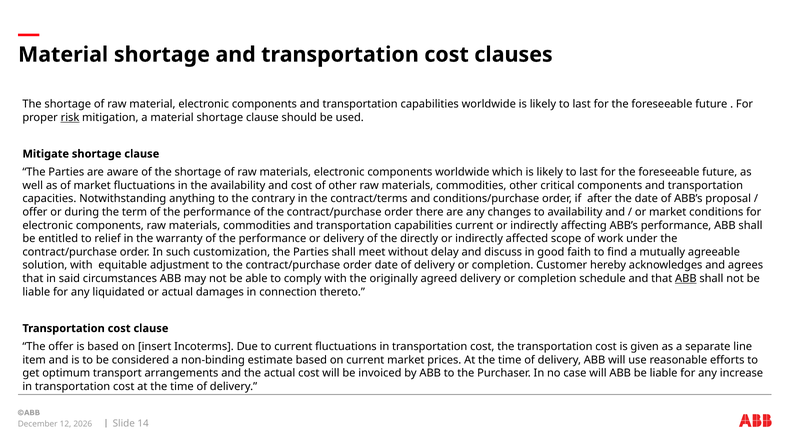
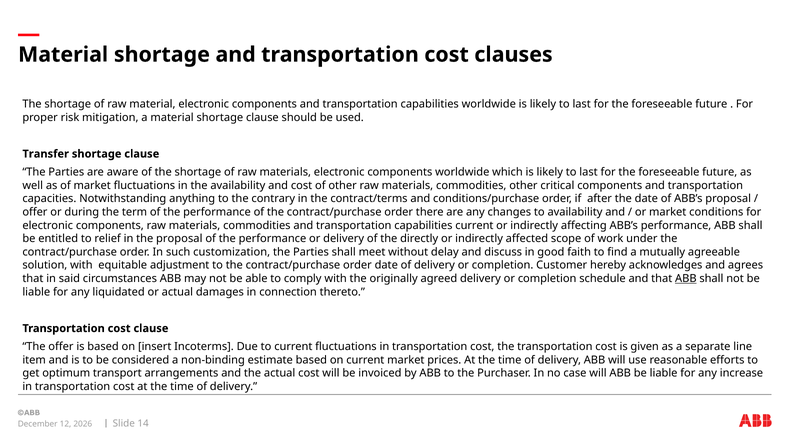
risk underline: present -> none
Mitigate: Mitigate -> Transfer
the warranty: warranty -> proposal
